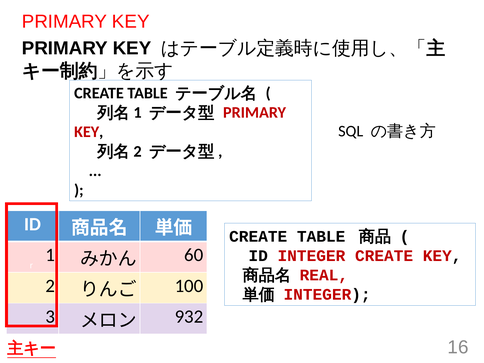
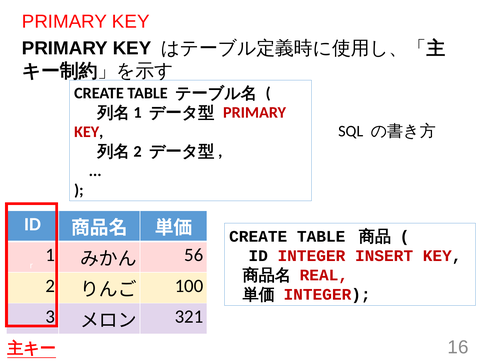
60: 60 -> 56
INTEGER CREATE: CREATE -> INSERT
932: 932 -> 321
